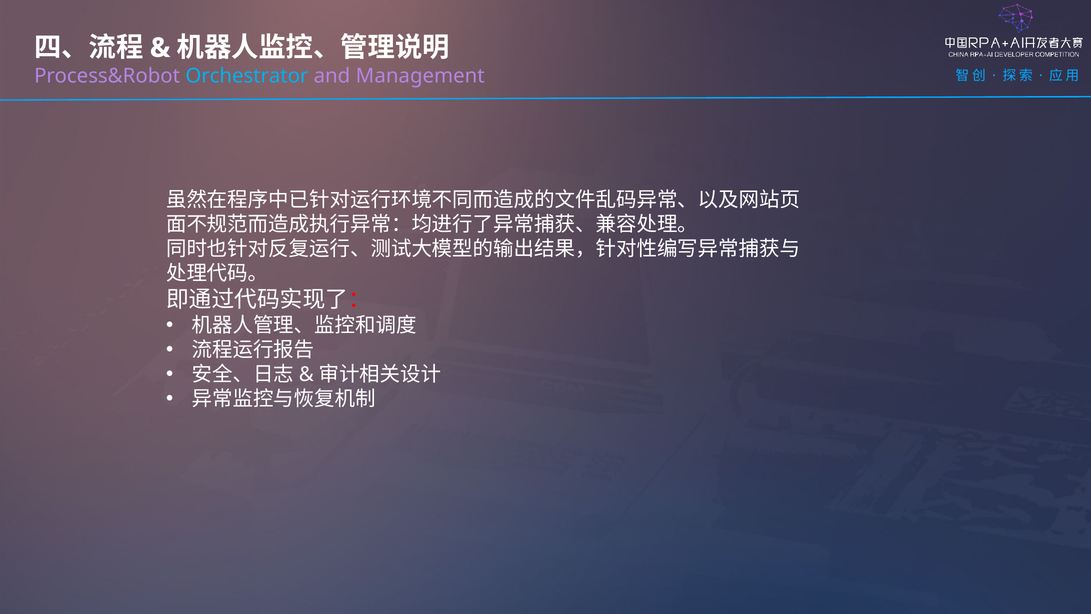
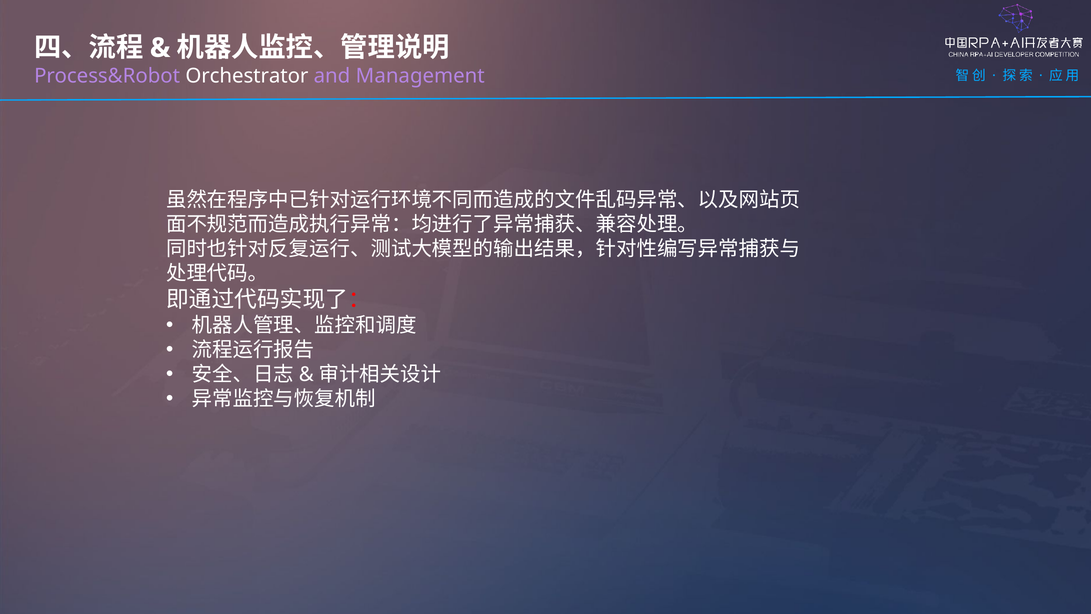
Orchestrator colour: light blue -> white
